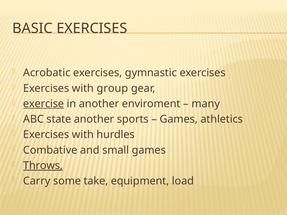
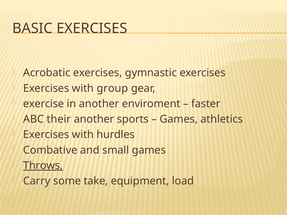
exercise underline: present -> none
many: many -> faster
state: state -> their
